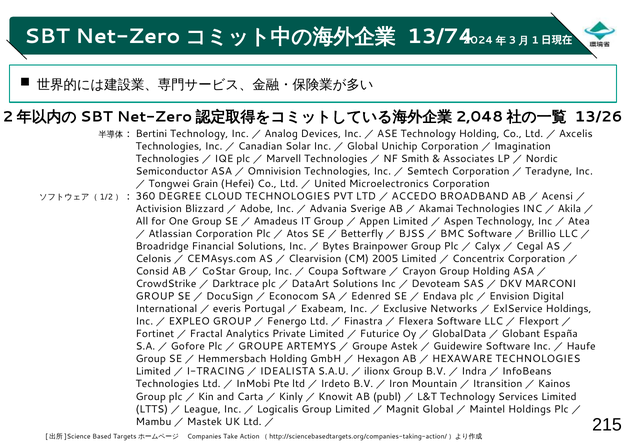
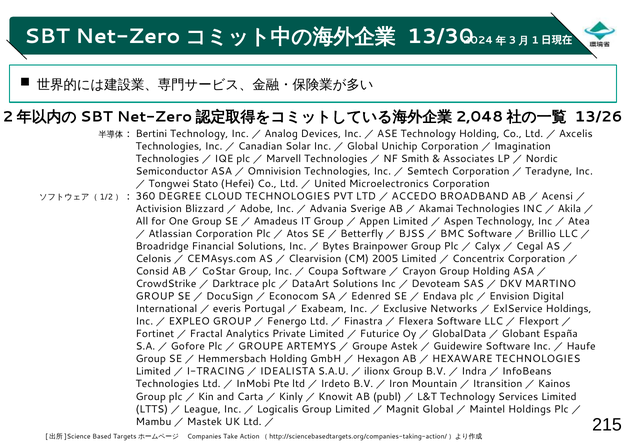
13/74: 13/74 -> 13/30
Grain: Grain -> Stato
MARCONI: MARCONI -> MARTINO
